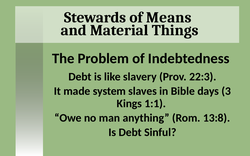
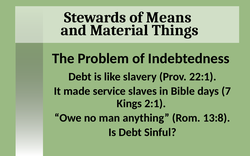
22:3: 22:3 -> 22:1
system: system -> service
3: 3 -> 7
1:1: 1:1 -> 2:1
